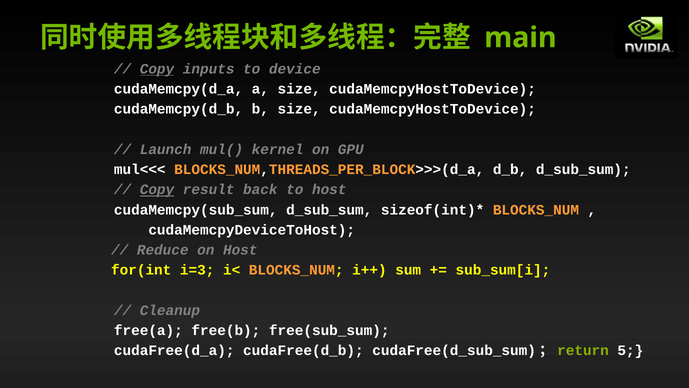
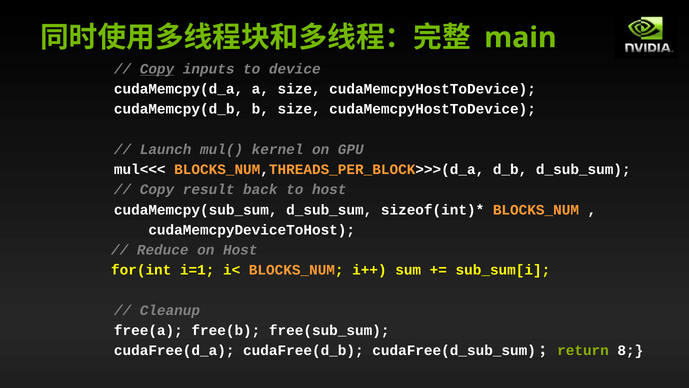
Copy at (157, 190) underline: present -> none
i=3: i=3 -> i=1
5: 5 -> 8
